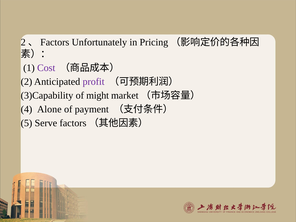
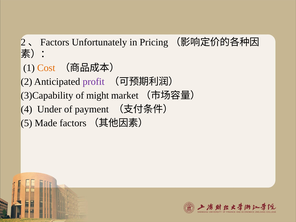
Cost colour: purple -> orange
Alone: Alone -> Under
Serve: Serve -> Made
